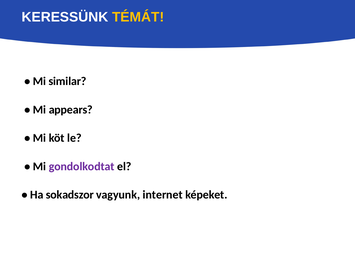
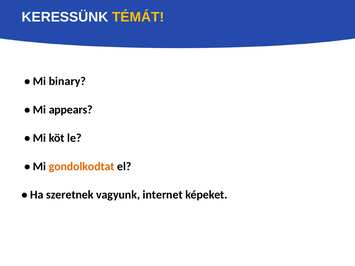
similar: similar -> binary
gondolkodtat colour: purple -> orange
sokadszor: sokadszor -> szeretnek
